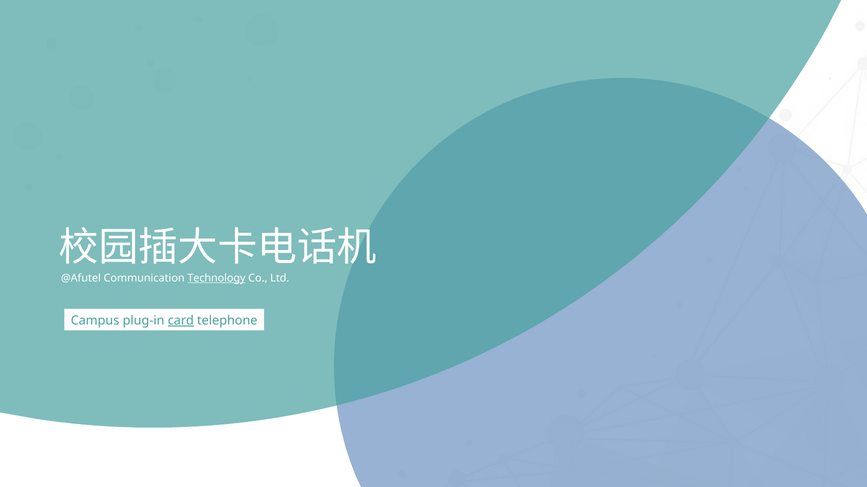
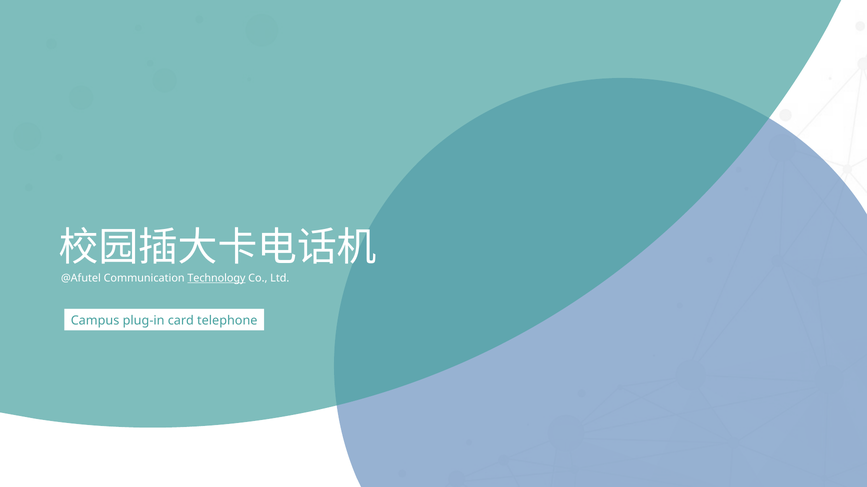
card underline: present -> none
